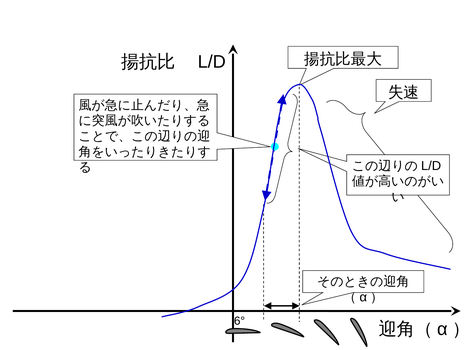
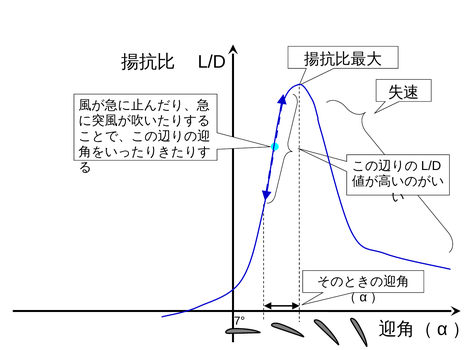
6°: 6° -> 7°
